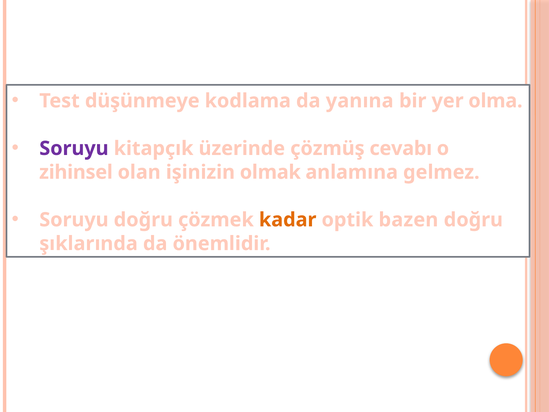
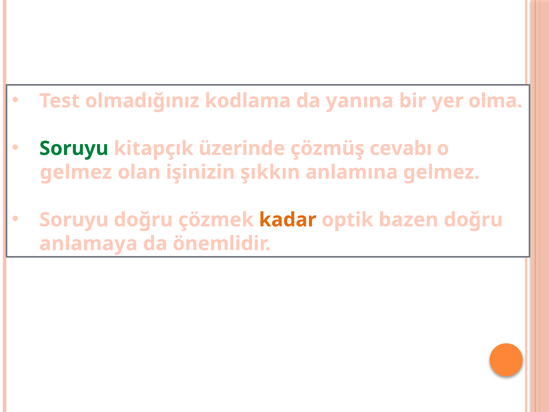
düşünmeye: düşünmeye -> olmadığınız
Soruyu at (74, 148) colour: purple -> green
zihinsel at (76, 172): zihinsel -> gelmez
olmak: olmak -> şıkkın
şıklarında: şıklarında -> anlamaya
